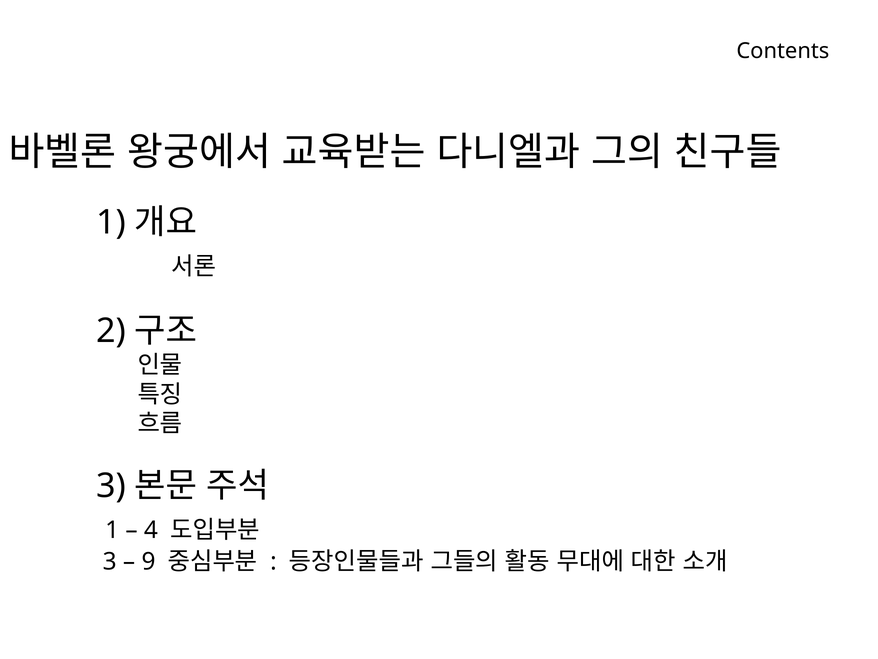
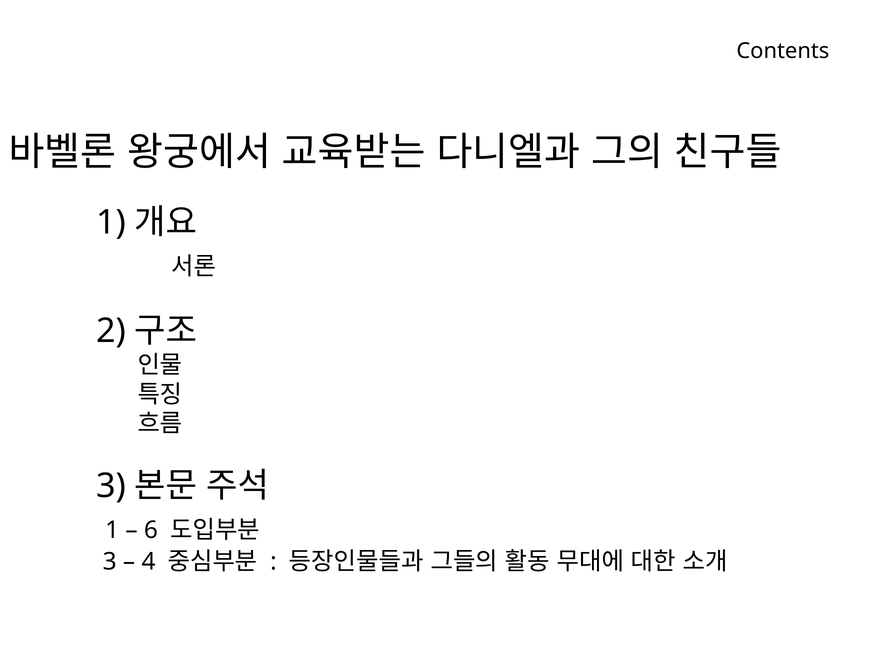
4: 4 -> 6
9: 9 -> 4
